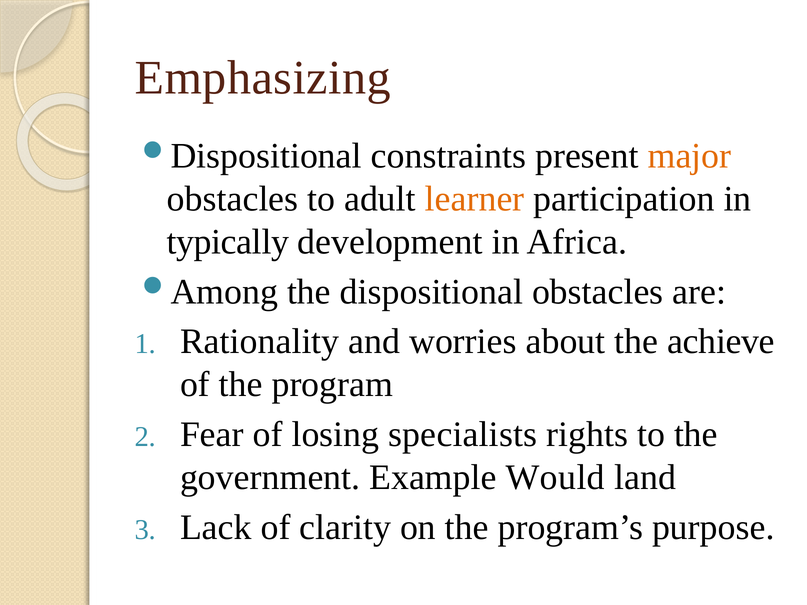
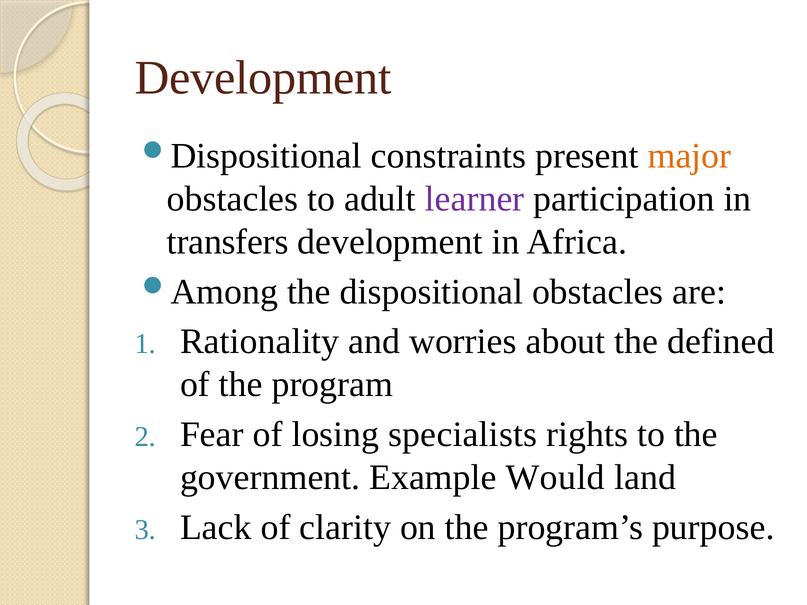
Emphasizing at (263, 78): Emphasizing -> Development
learner colour: orange -> purple
typically: typically -> transfers
achieve: achieve -> defined
